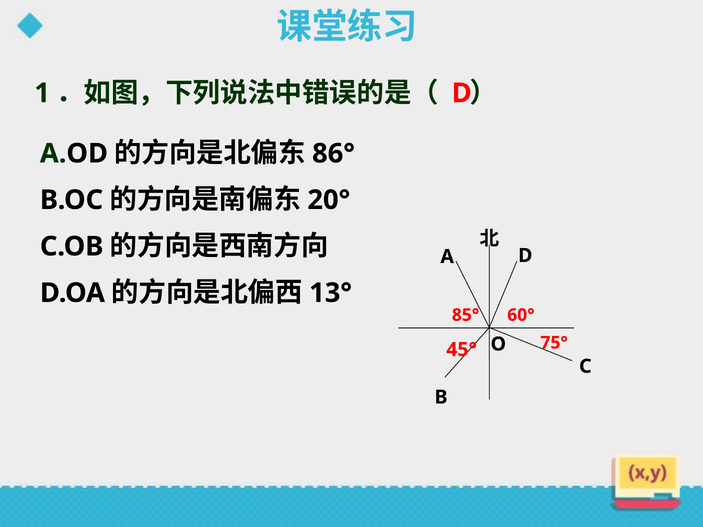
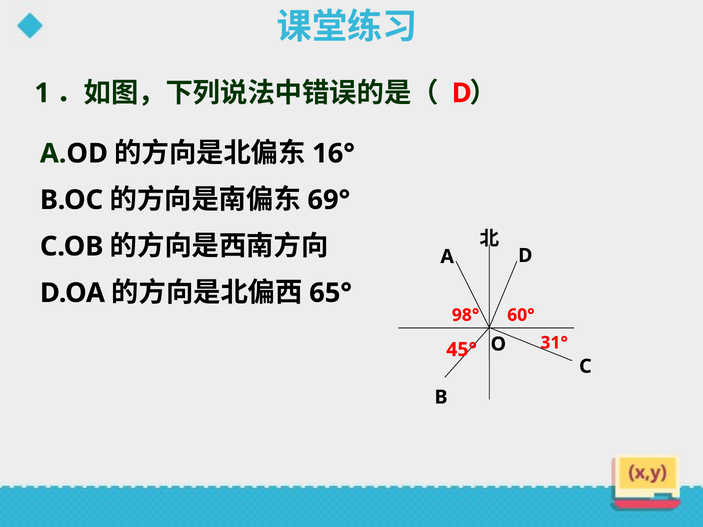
86°: 86° -> 16°
20°: 20° -> 69°
13°: 13° -> 65°
85°: 85° -> 98°
75°: 75° -> 31°
